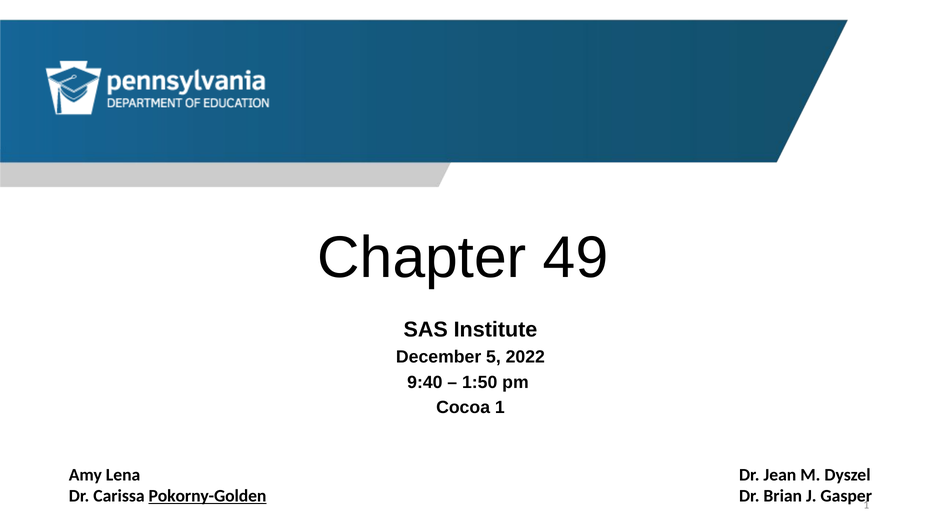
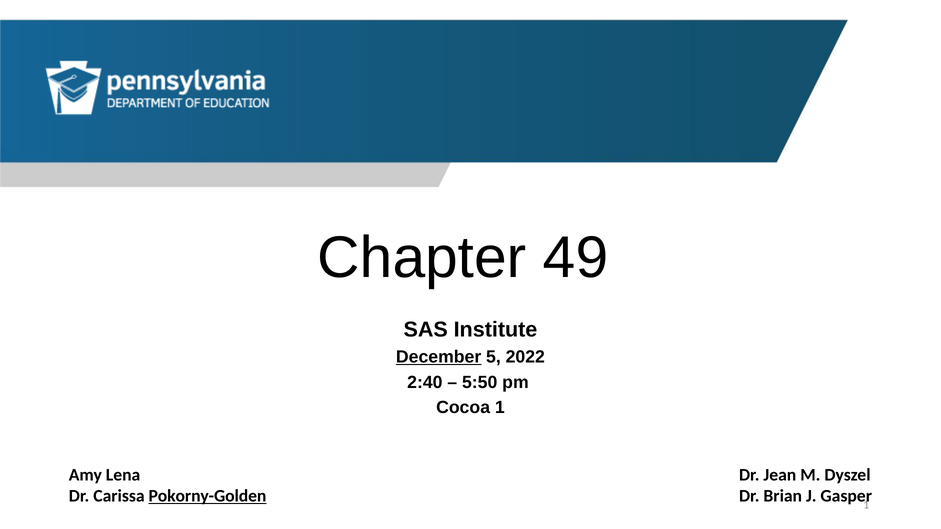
December underline: none -> present
9:40: 9:40 -> 2:40
1:50: 1:50 -> 5:50
